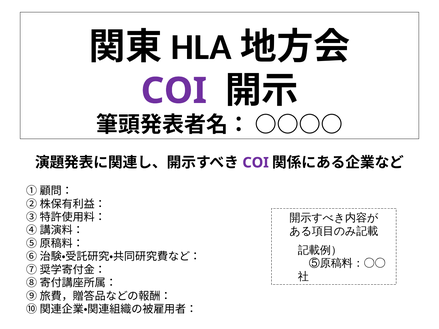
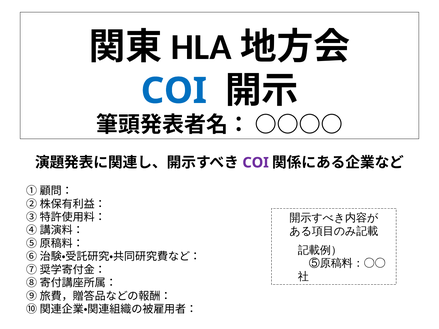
COI at (174, 91) colour: purple -> blue
